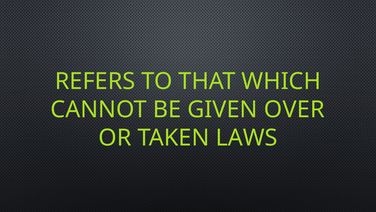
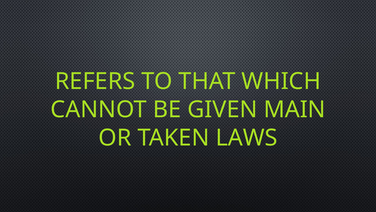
OVER: OVER -> MAIN
